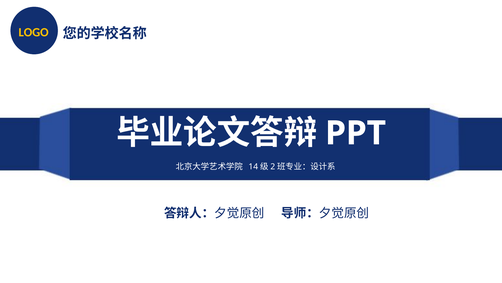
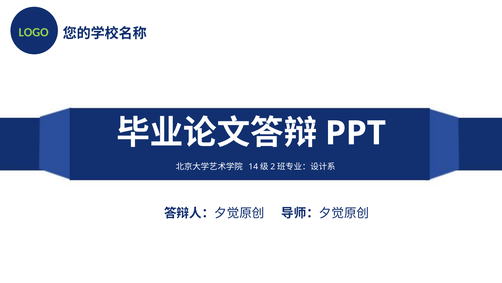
LOGO colour: yellow -> light green
